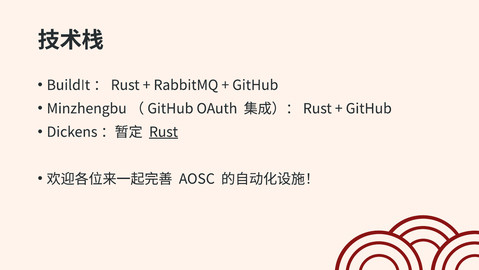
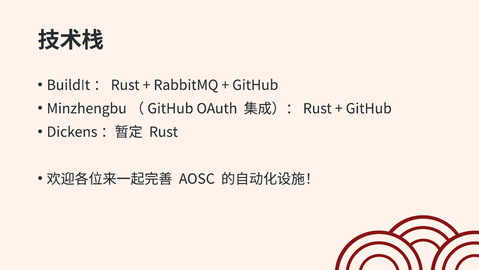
Rust underline: present -> none
